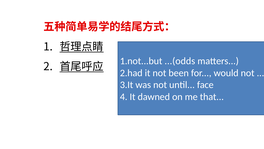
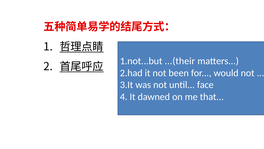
...(odds: ...(odds -> ...(their
